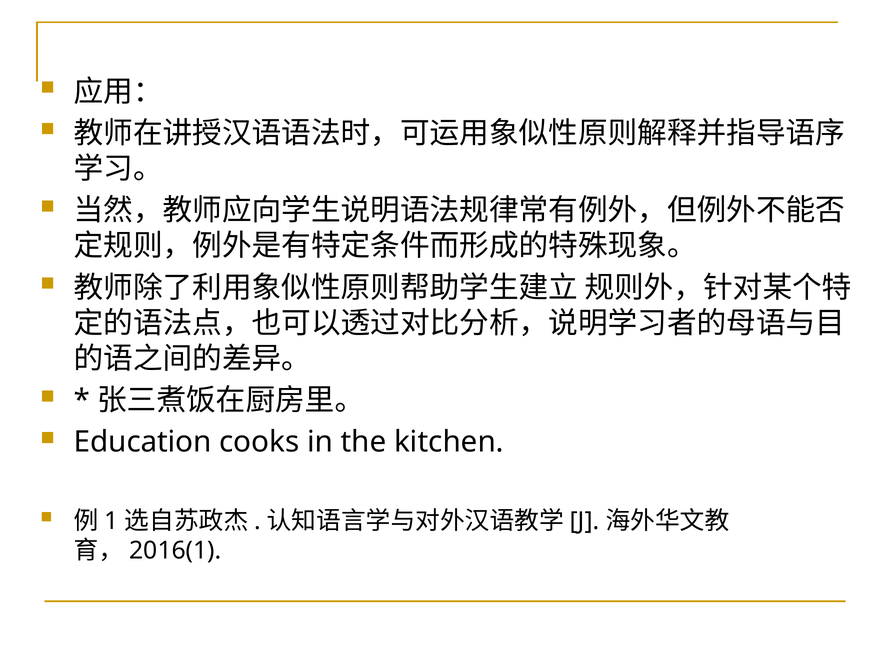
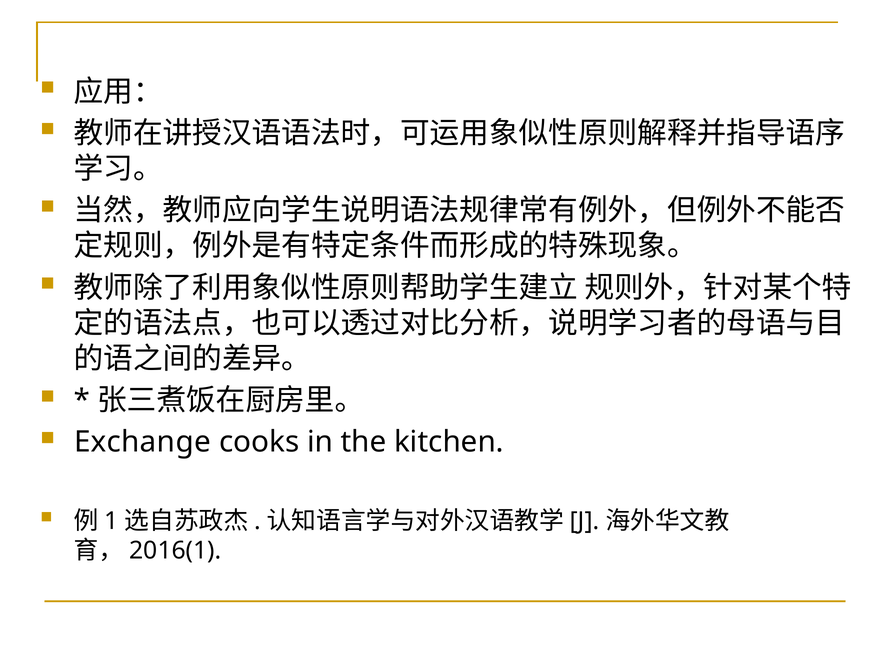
Education: Education -> Exchange
